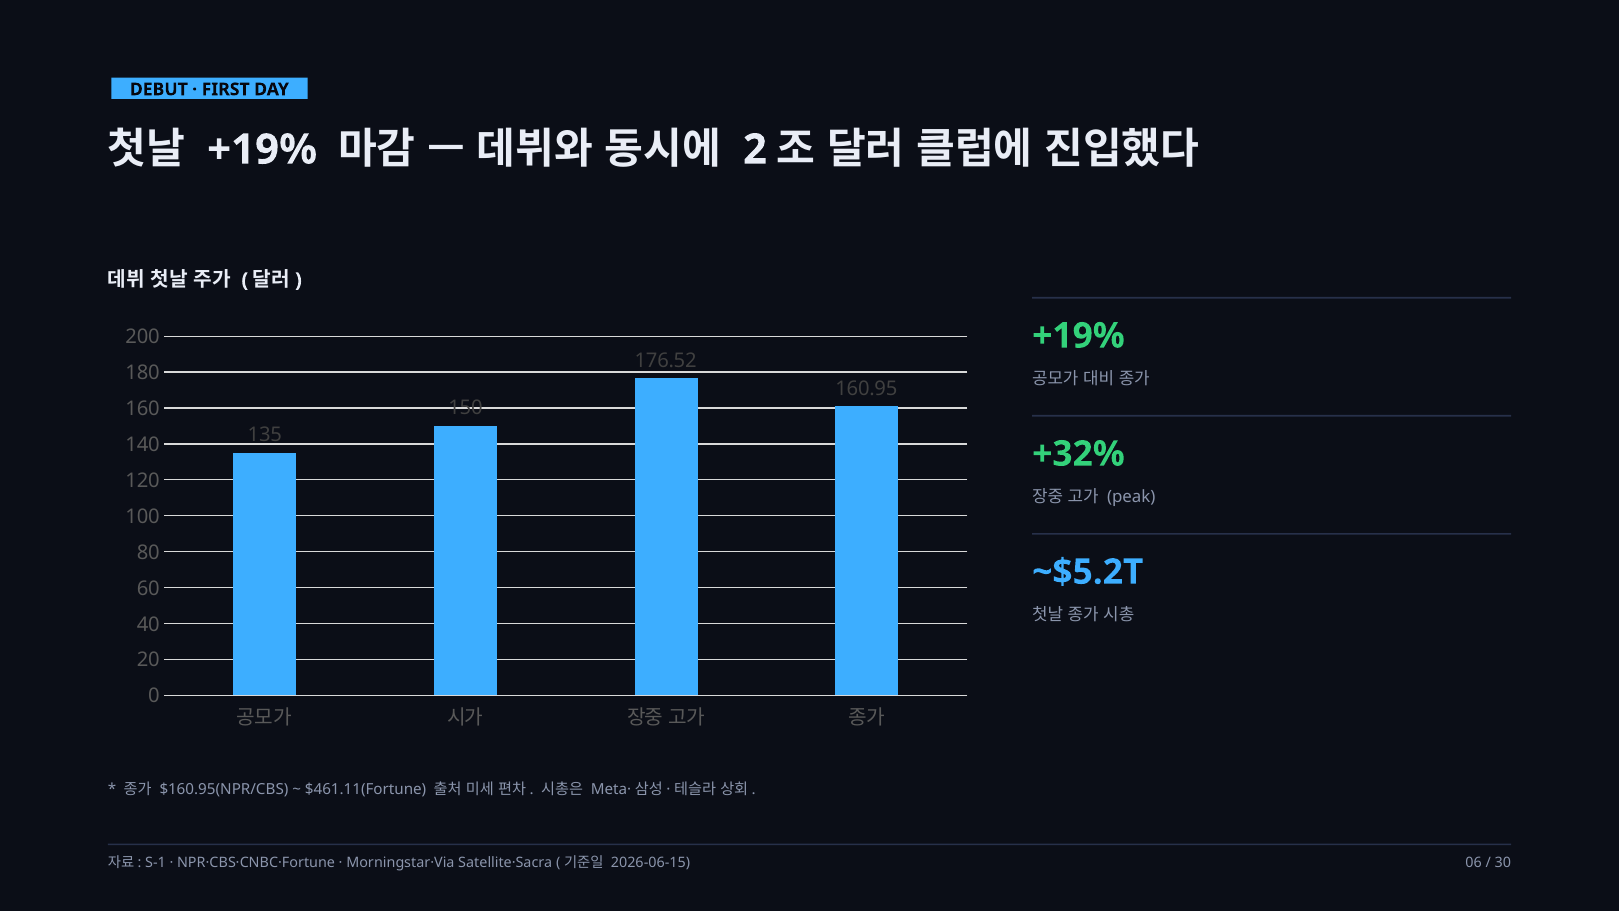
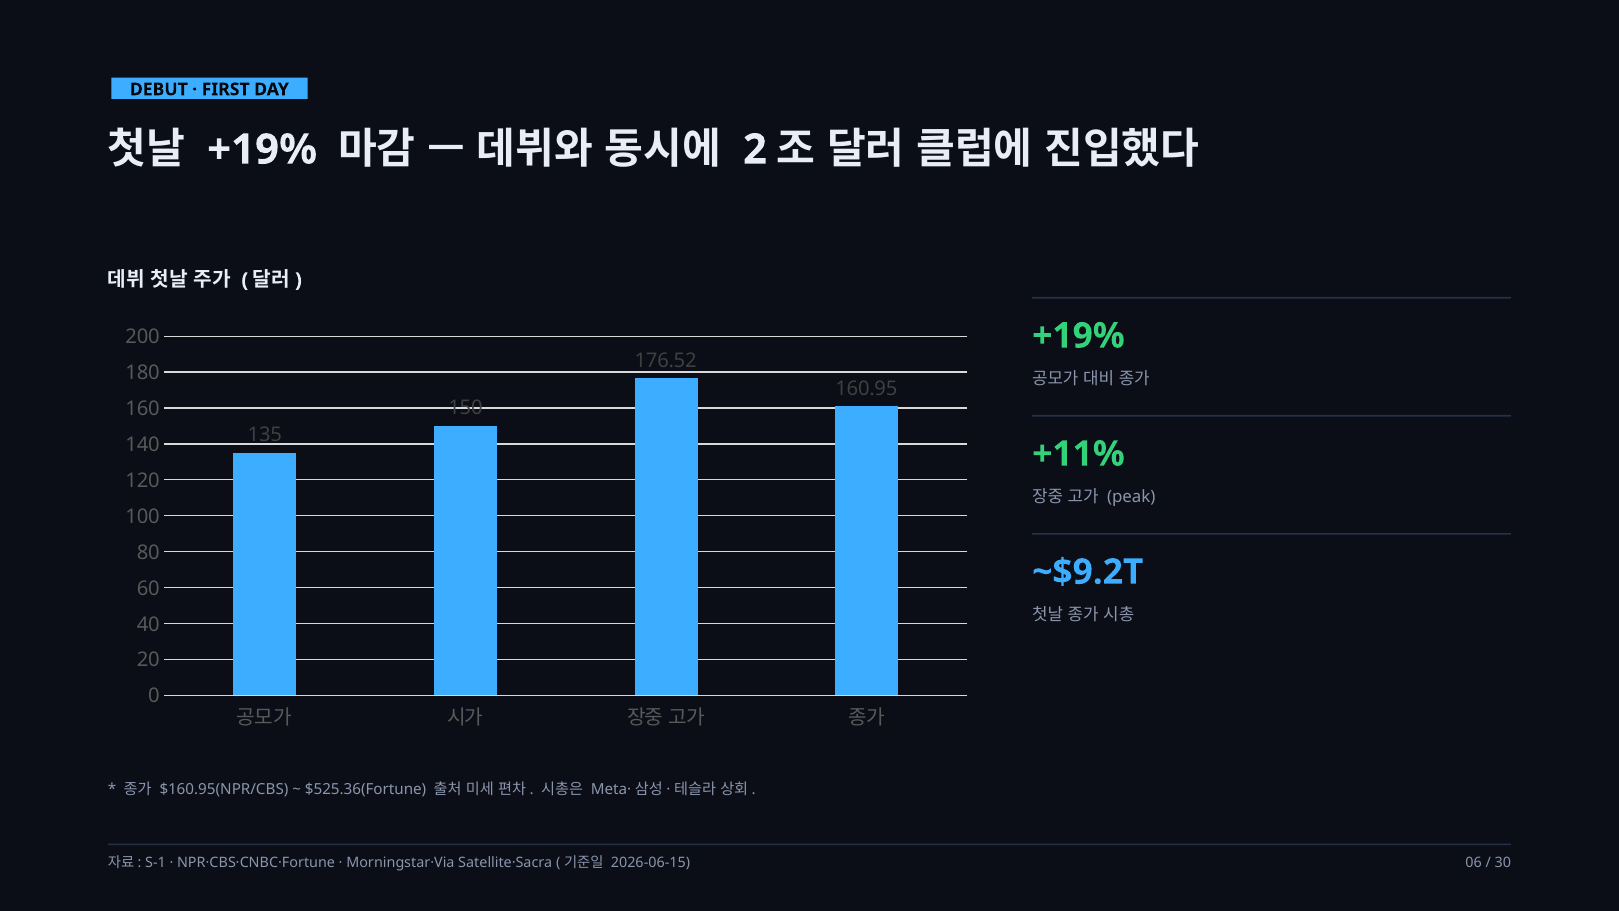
+32%: +32% -> +11%
~$5.2T: ~$5.2T -> ~$9.2T
$461.11(Fortune: $461.11(Fortune -> $525.36(Fortune
